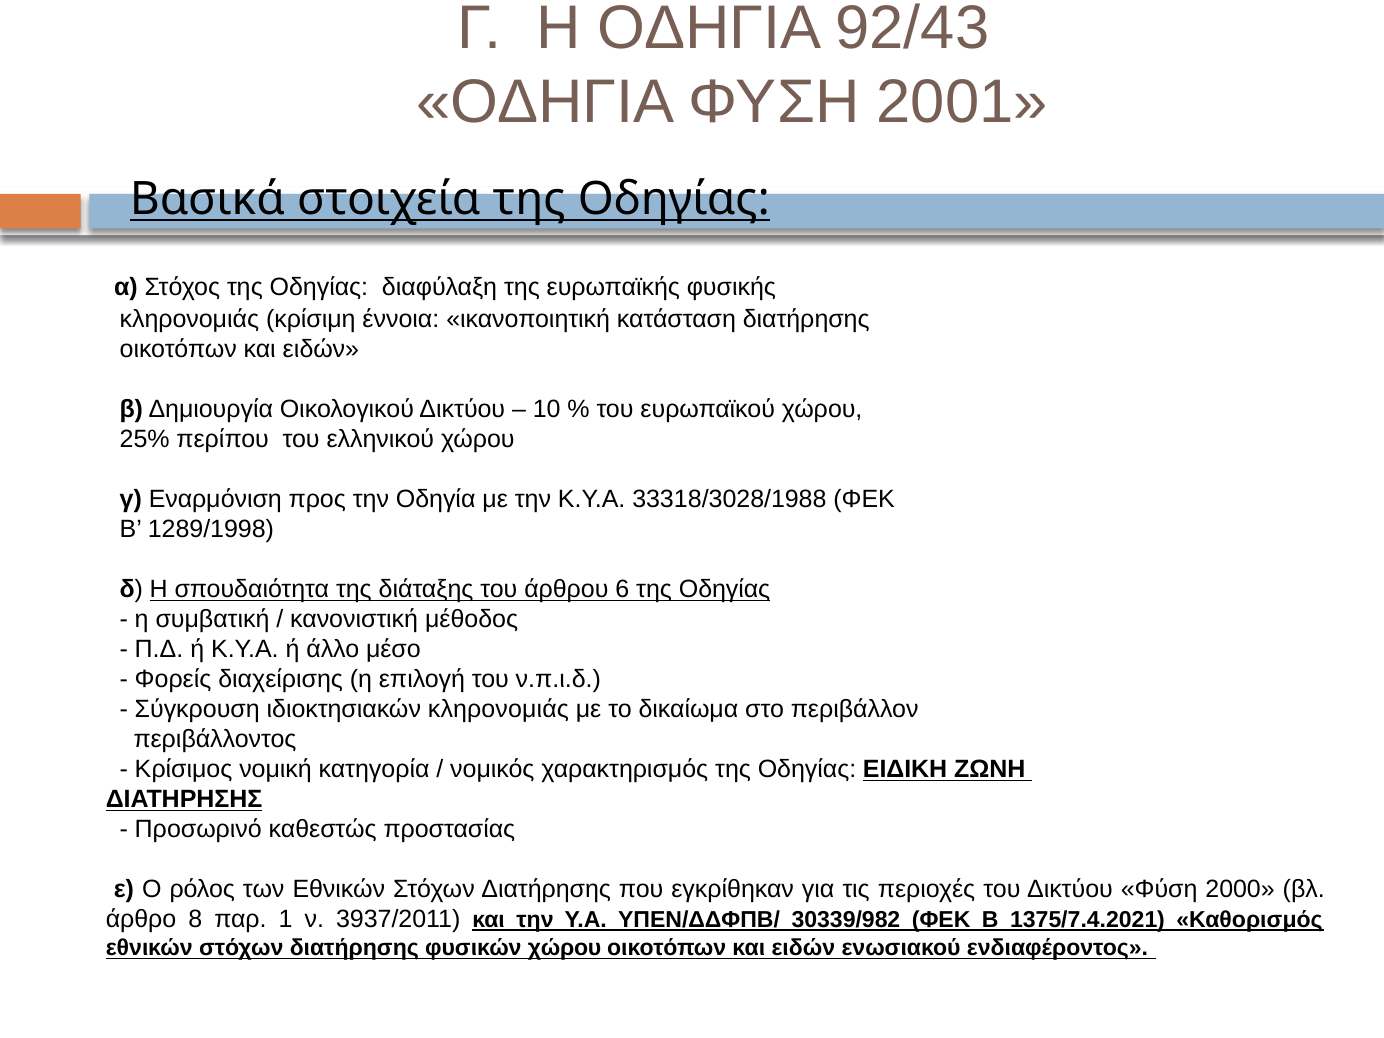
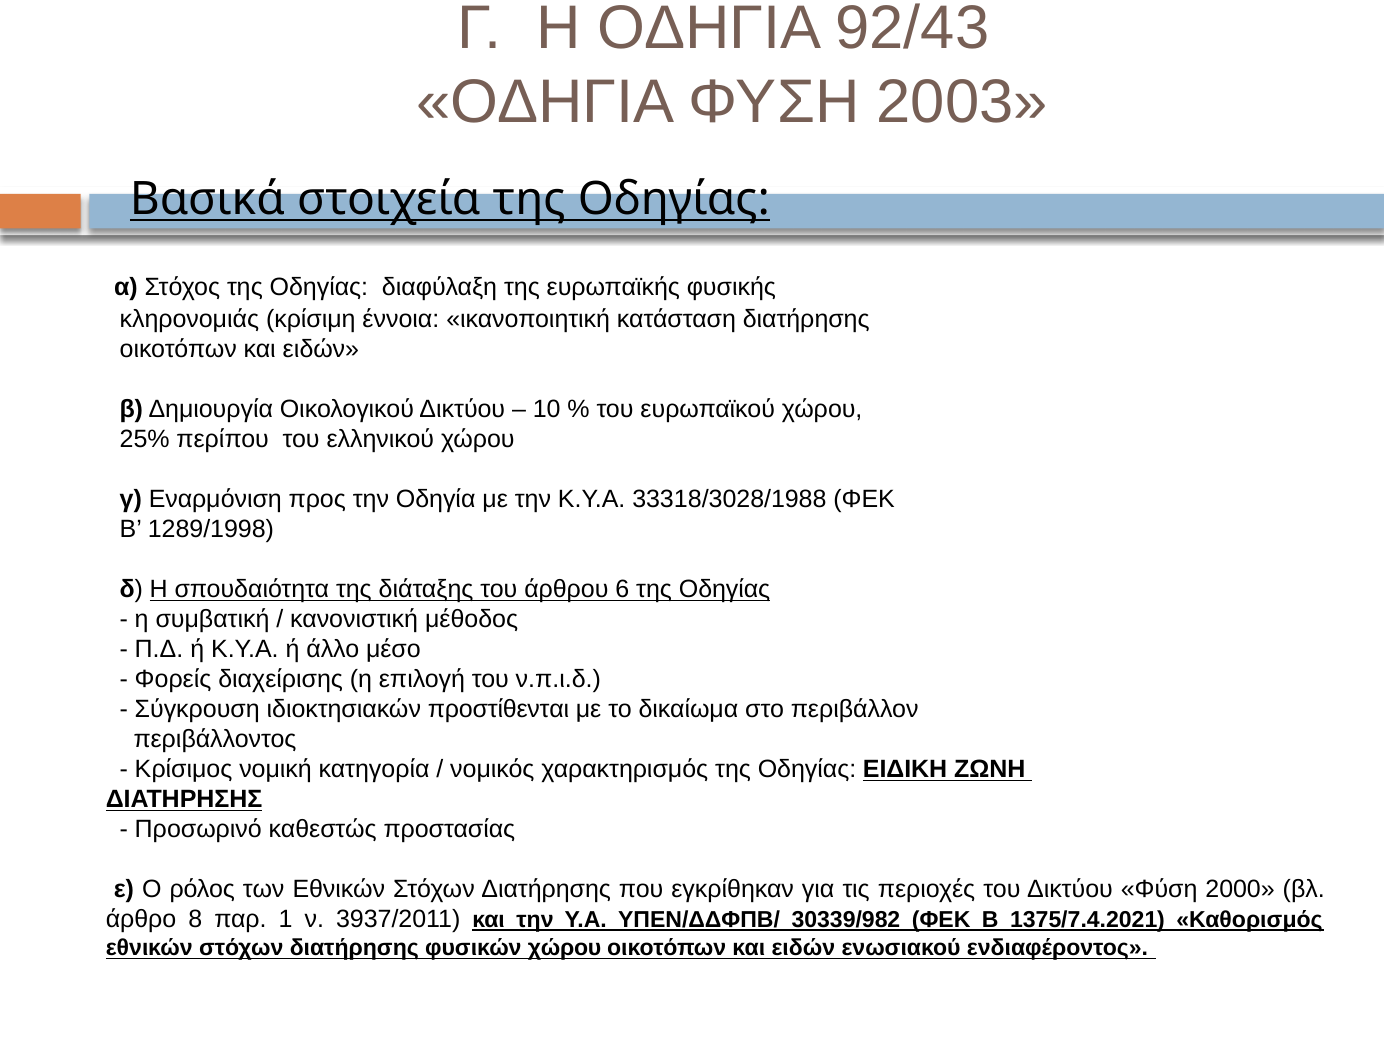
2001: 2001 -> 2003
ιδιοκτησιακών κληρονομιάς: κληρονομιάς -> προστίθενται
